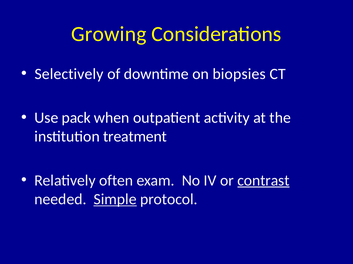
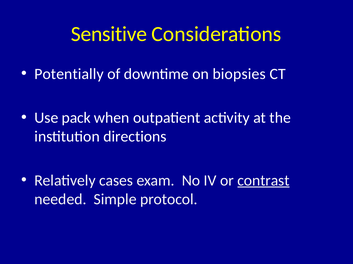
Growing: Growing -> Sensitive
Selectively: Selectively -> Potentially
treatment: treatment -> directions
often: often -> cases
Simple underline: present -> none
